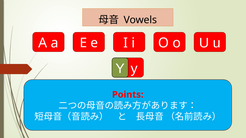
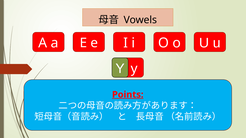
Points underline: none -> present
